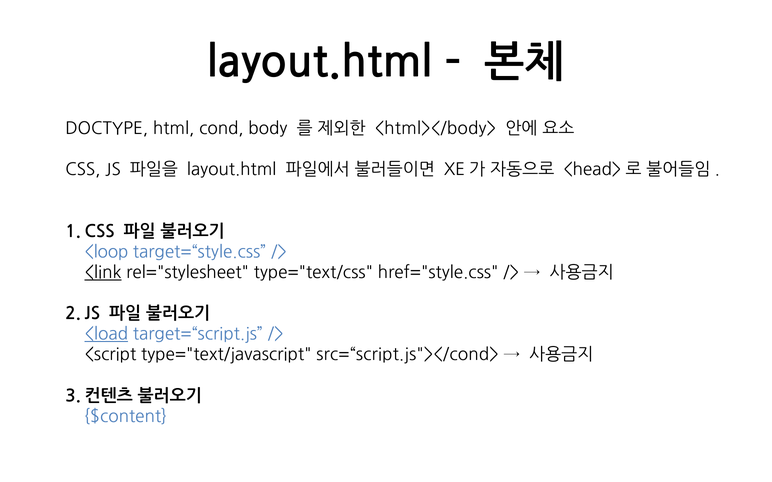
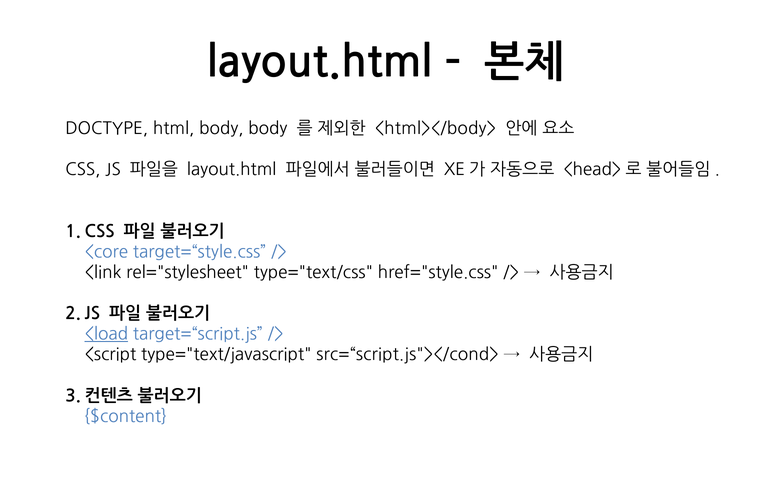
html cond: cond -> body
<loop: <loop -> <core
<link underline: present -> none
